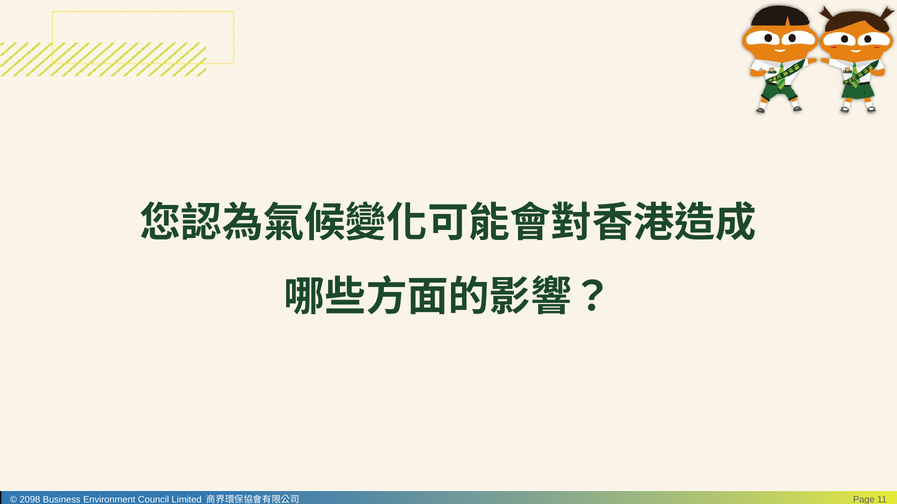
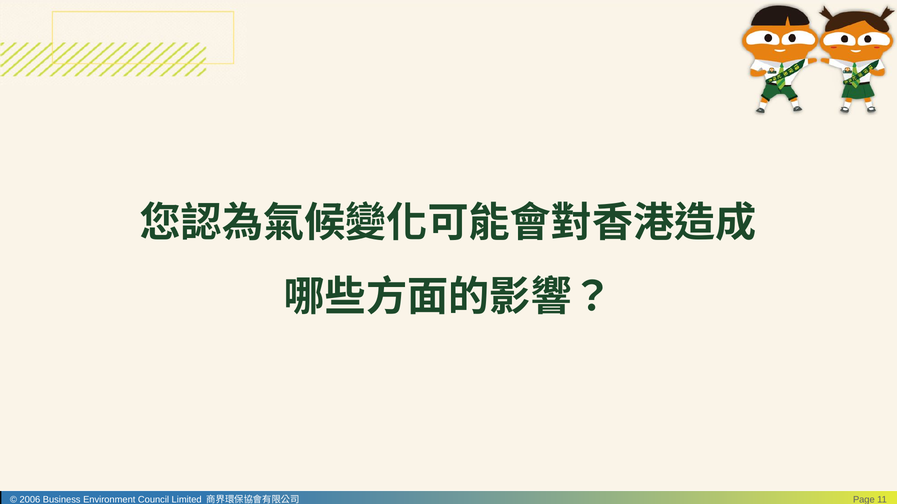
2098: 2098 -> 2006
